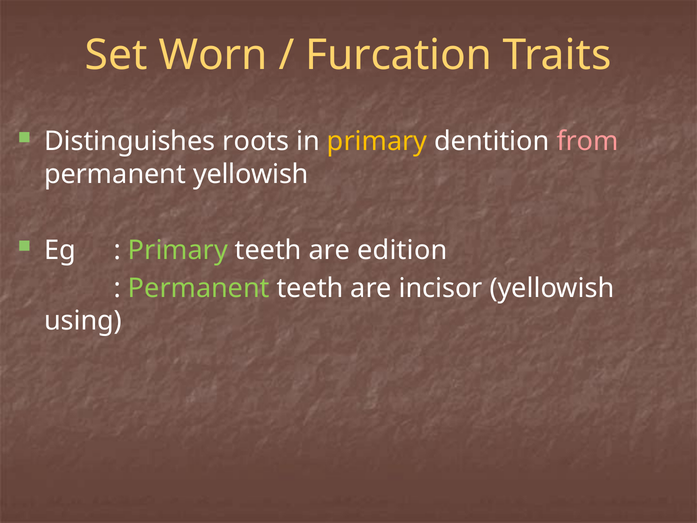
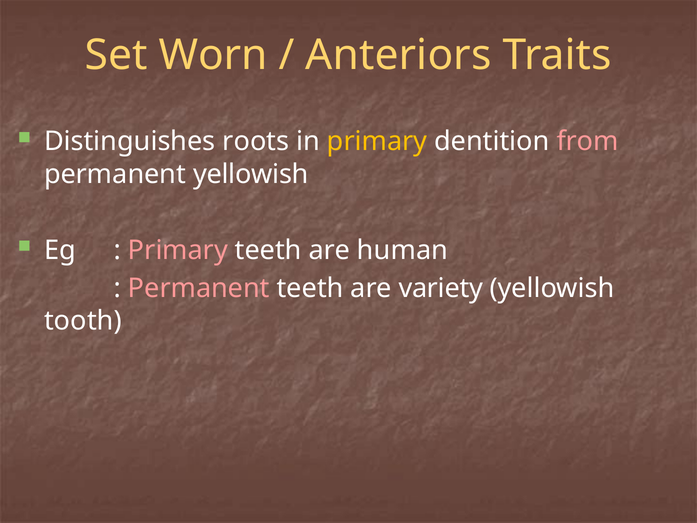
Furcation: Furcation -> Anteriors
Primary at (178, 250) colour: light green -> pink
edition: edition -> human
Permanent at (199, 288) colour: light green -> pink
incisor: incisor -> variety
using: using -> tooth
